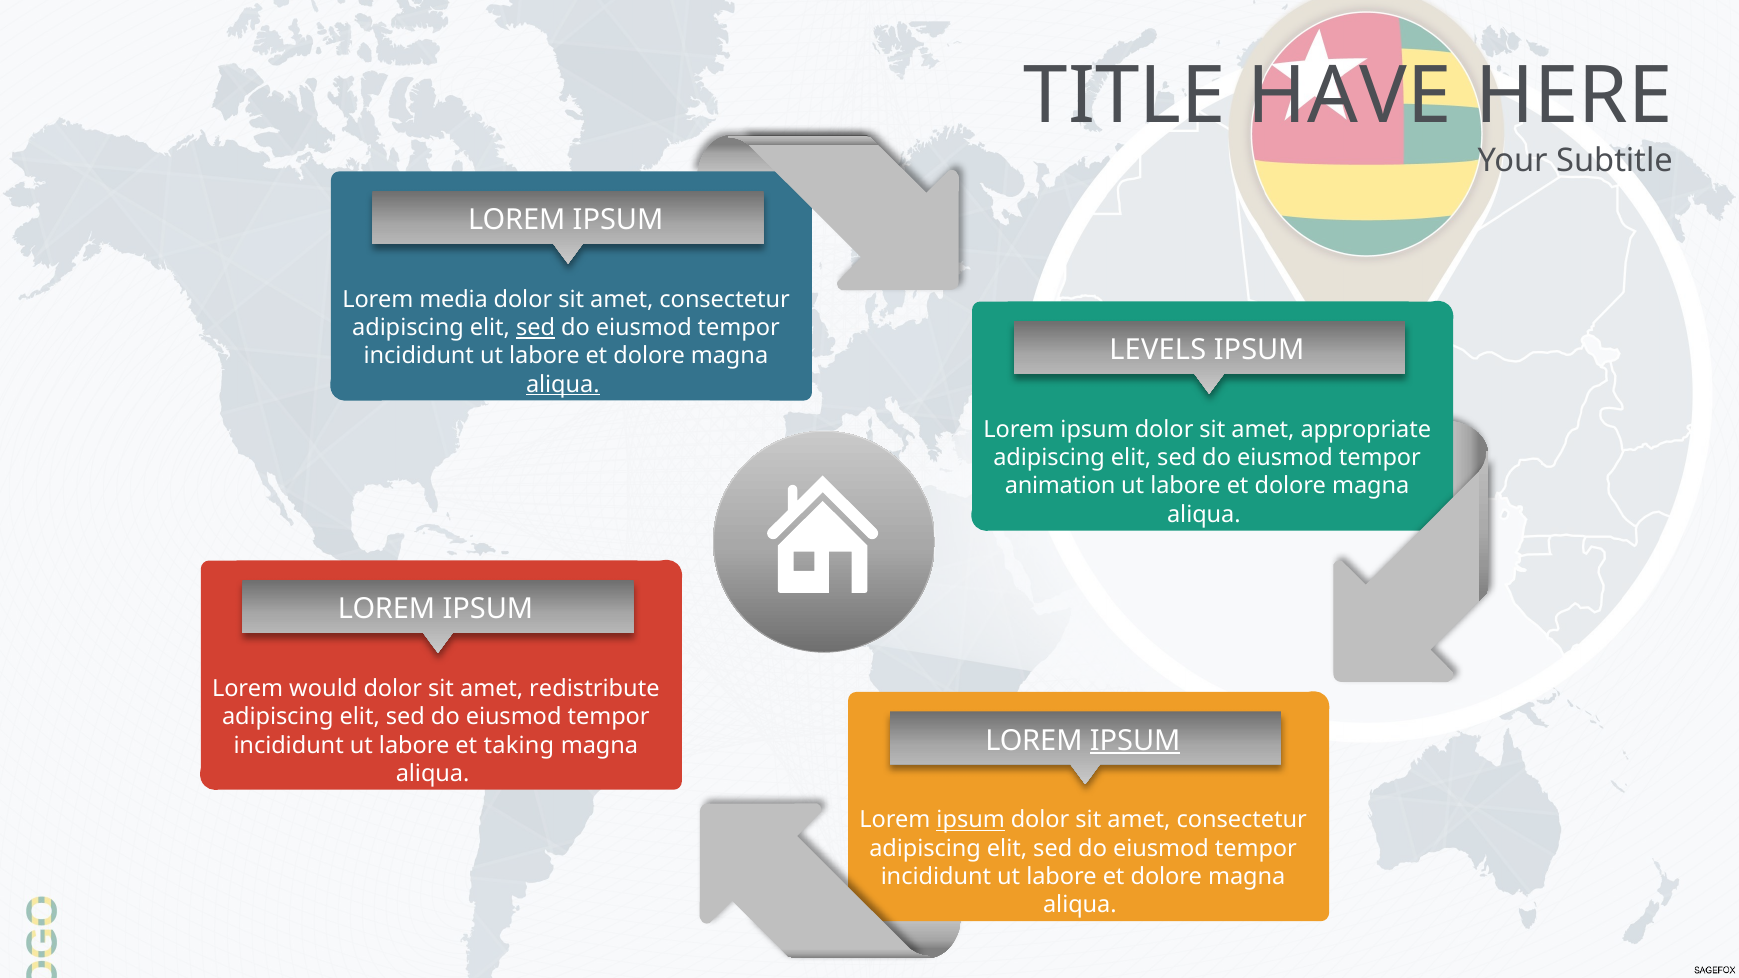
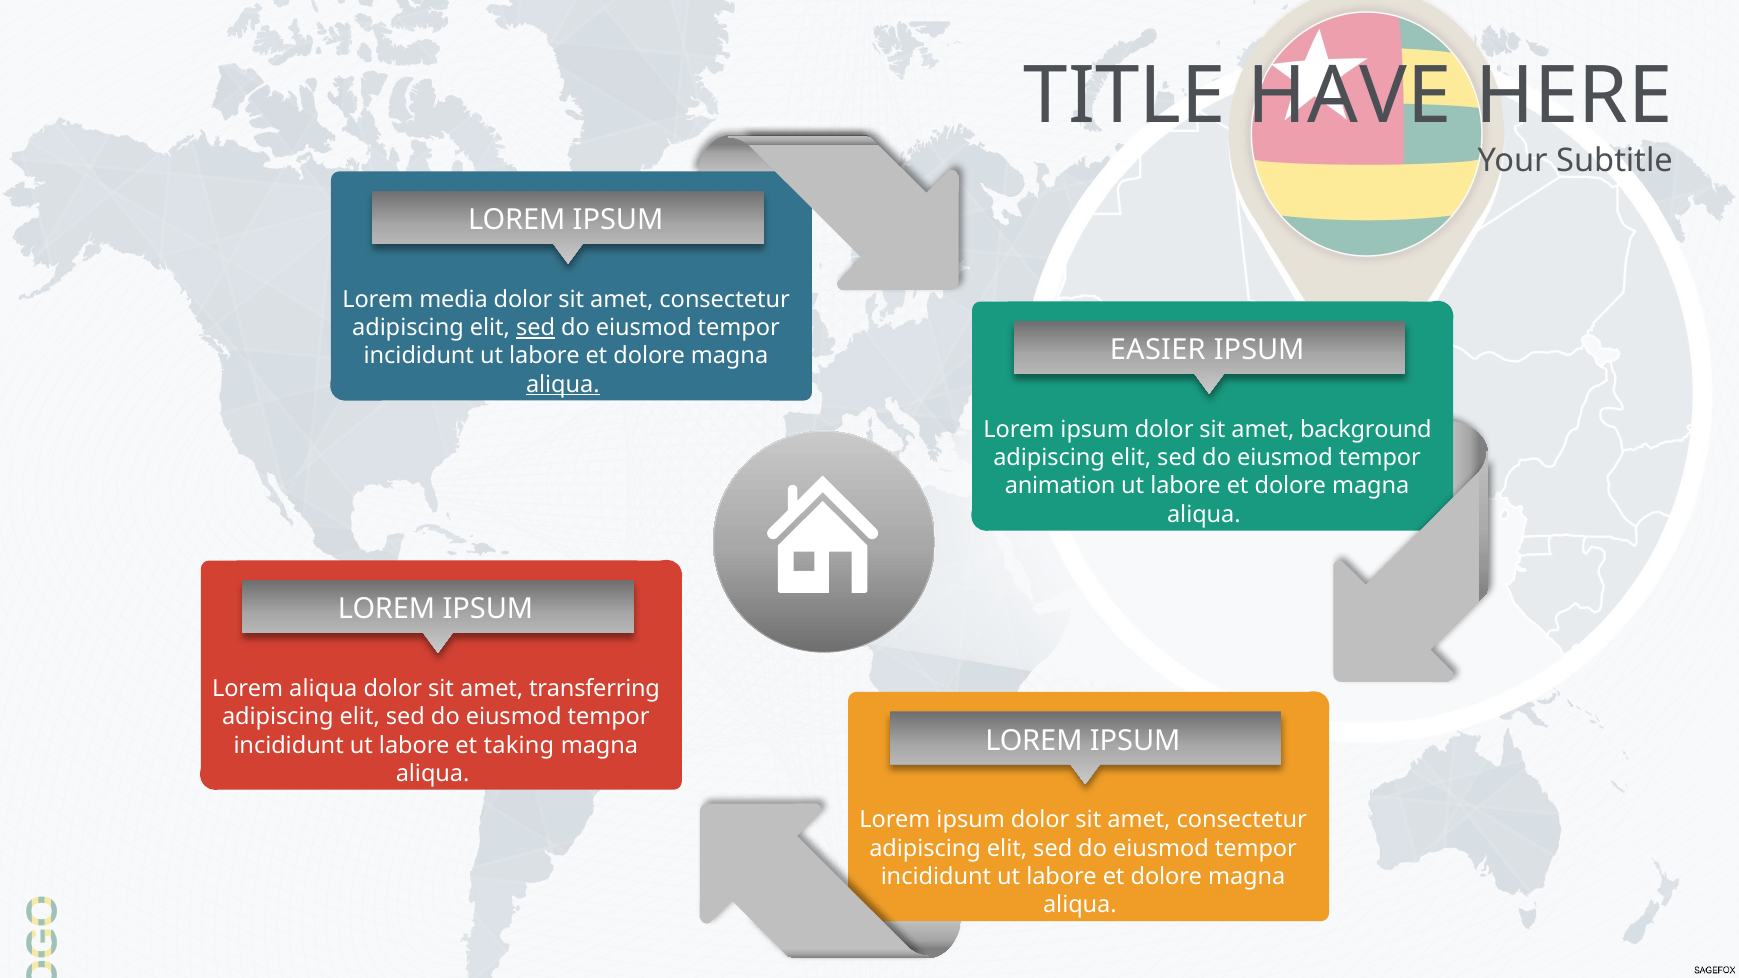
LEVELS: LEVELS -> EASIER
appropriate: appropriate -> background
Lorem would: would -> aliqua
redistribute: redistribute -> transferring
IPSUM at (1135, 741) underline: present -> none
ipsum at (971, 820) underline: present -> none
